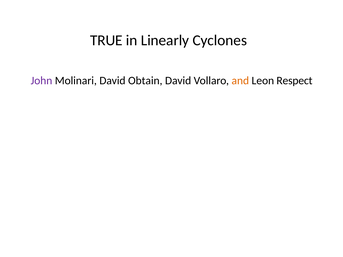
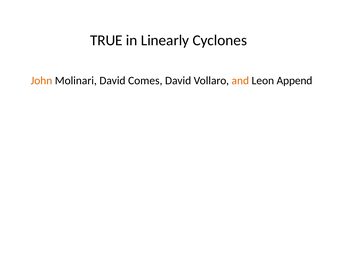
John colour: purple -> orange
Obtain: Obtain -> Comes
Respect: Respect -> Append
